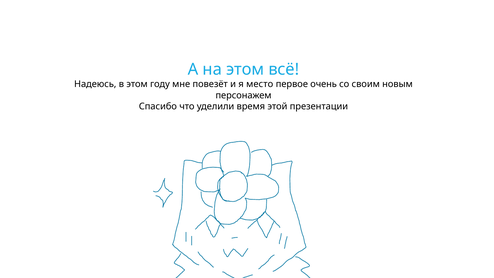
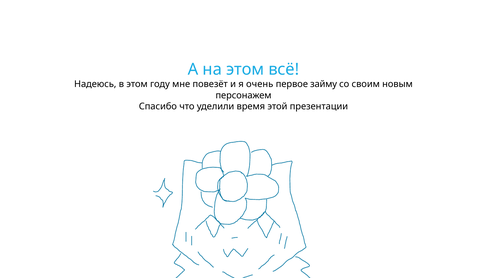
место: место -> очень
очень: очень -> займу
